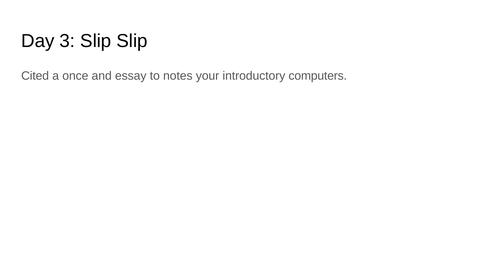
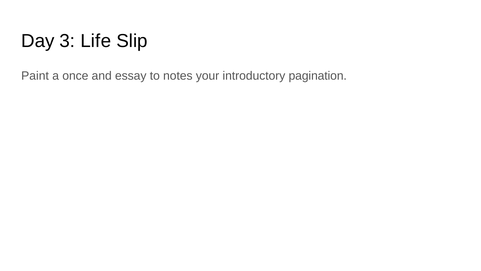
3 Slip: Slip -> Life
Cited: Cited -> Paint
computers: computers -> pagination
